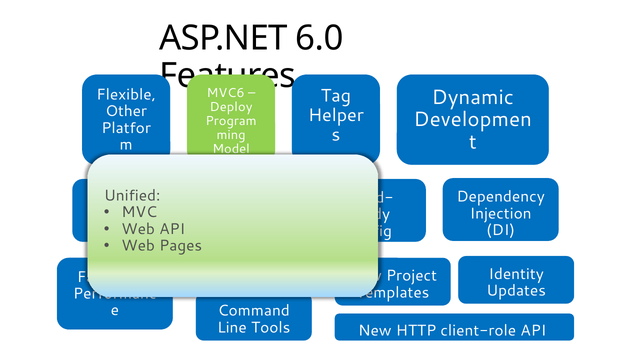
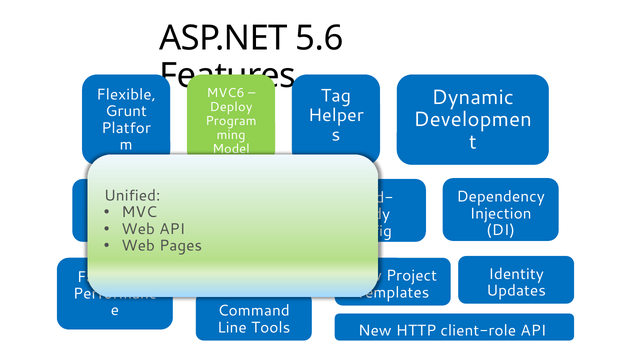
6.0: 6.0 -> 5.6
Other at (126, 111): Other -> Grunt
